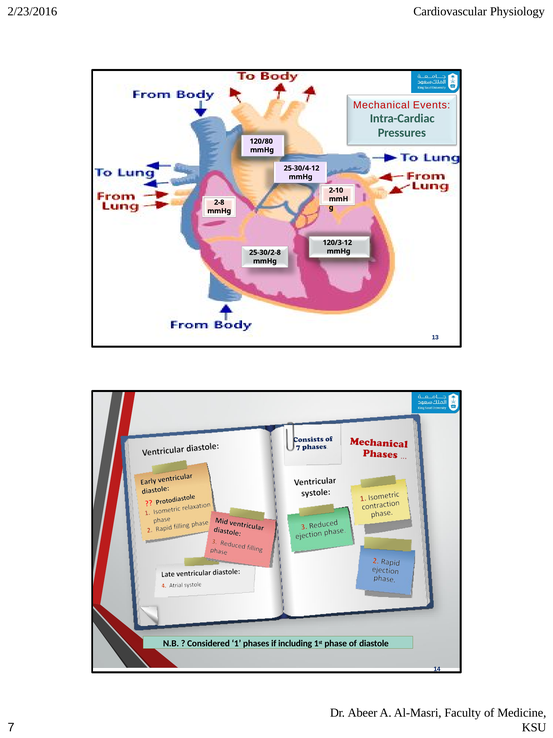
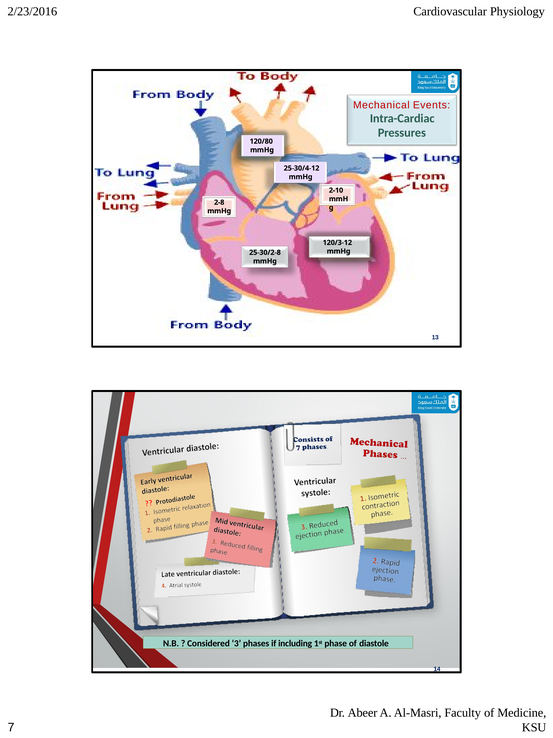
1: 1 -> 3
